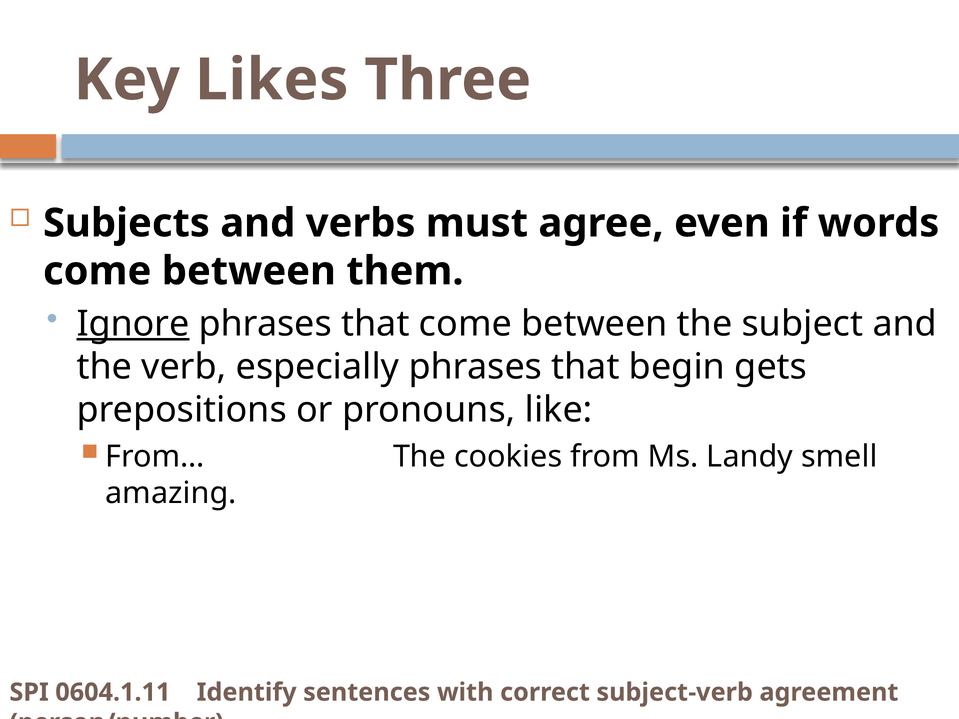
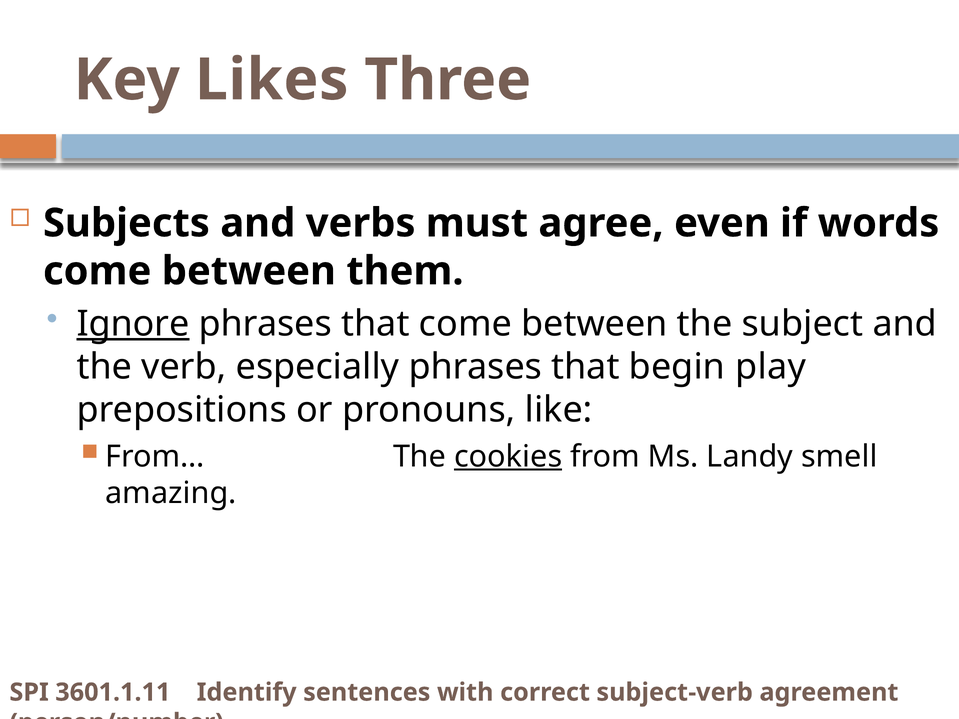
gets: gets -> play
cookies underline: none -> present
0604.1.11: 0604.1.11 -> 3601.1.11
